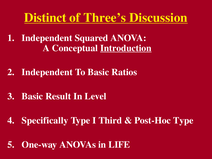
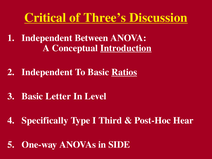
Distinct: Distinct -> Critical
Squared: Squared -> Between
Ratios underline: none -> present
Result: Result -> Letter
Post-Hoc Type: Type -> Hear
LIFE: LIFE -> SIDE
